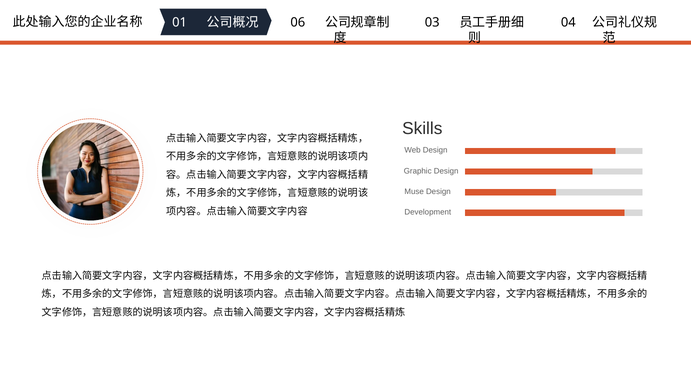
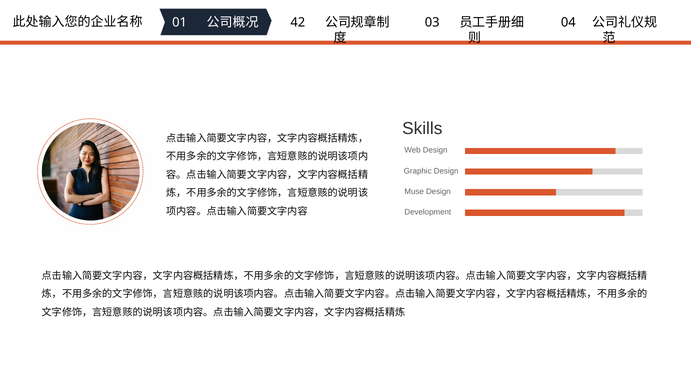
06: 06 -> 42
